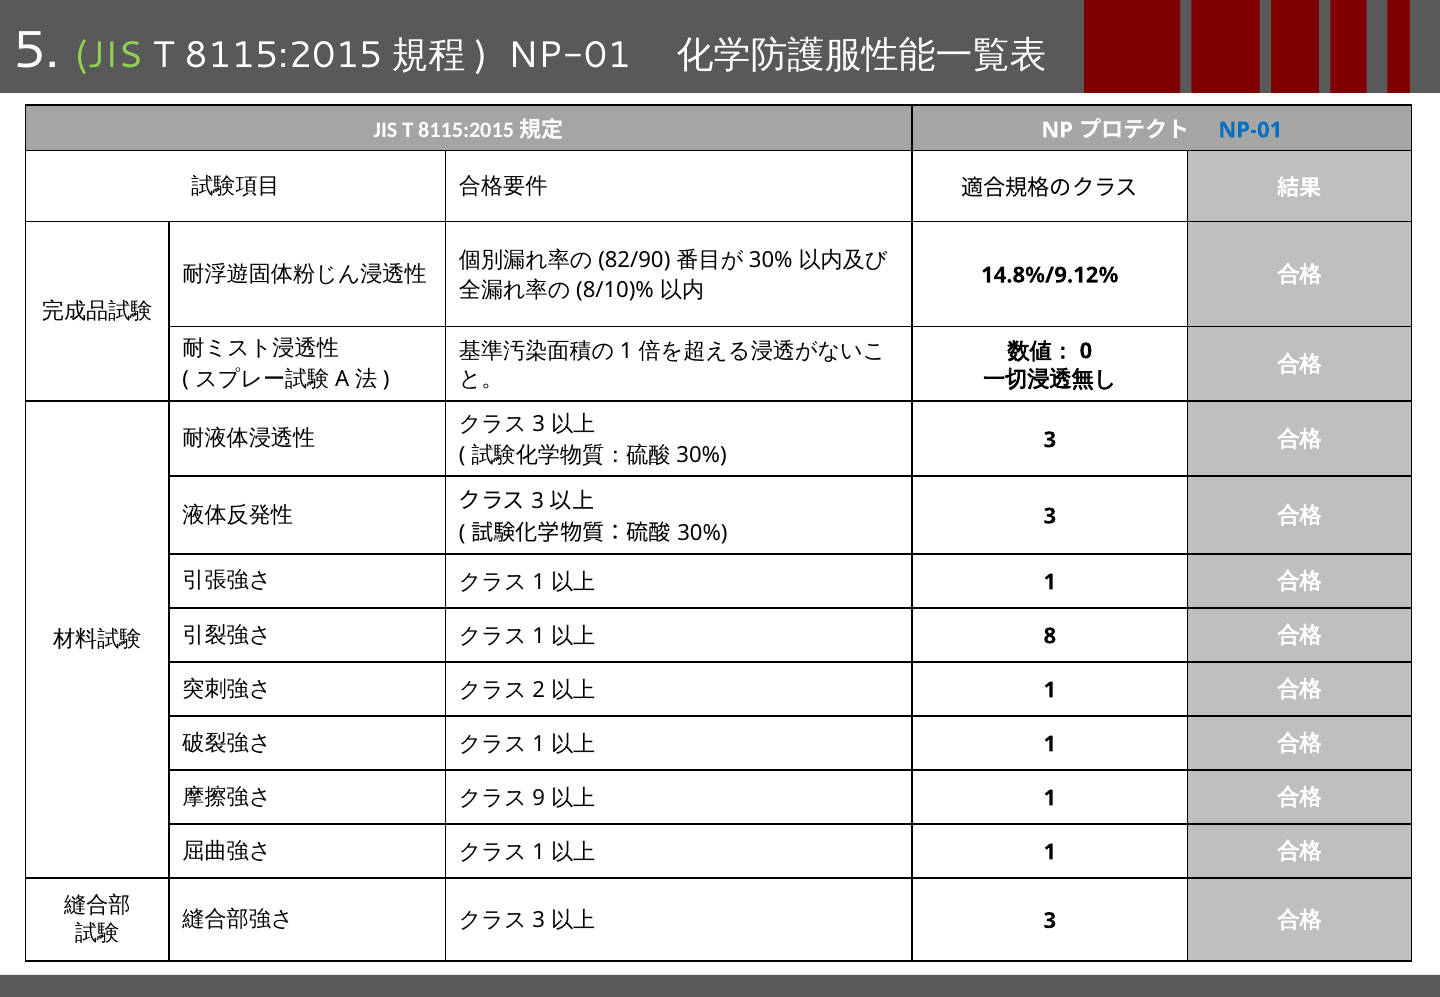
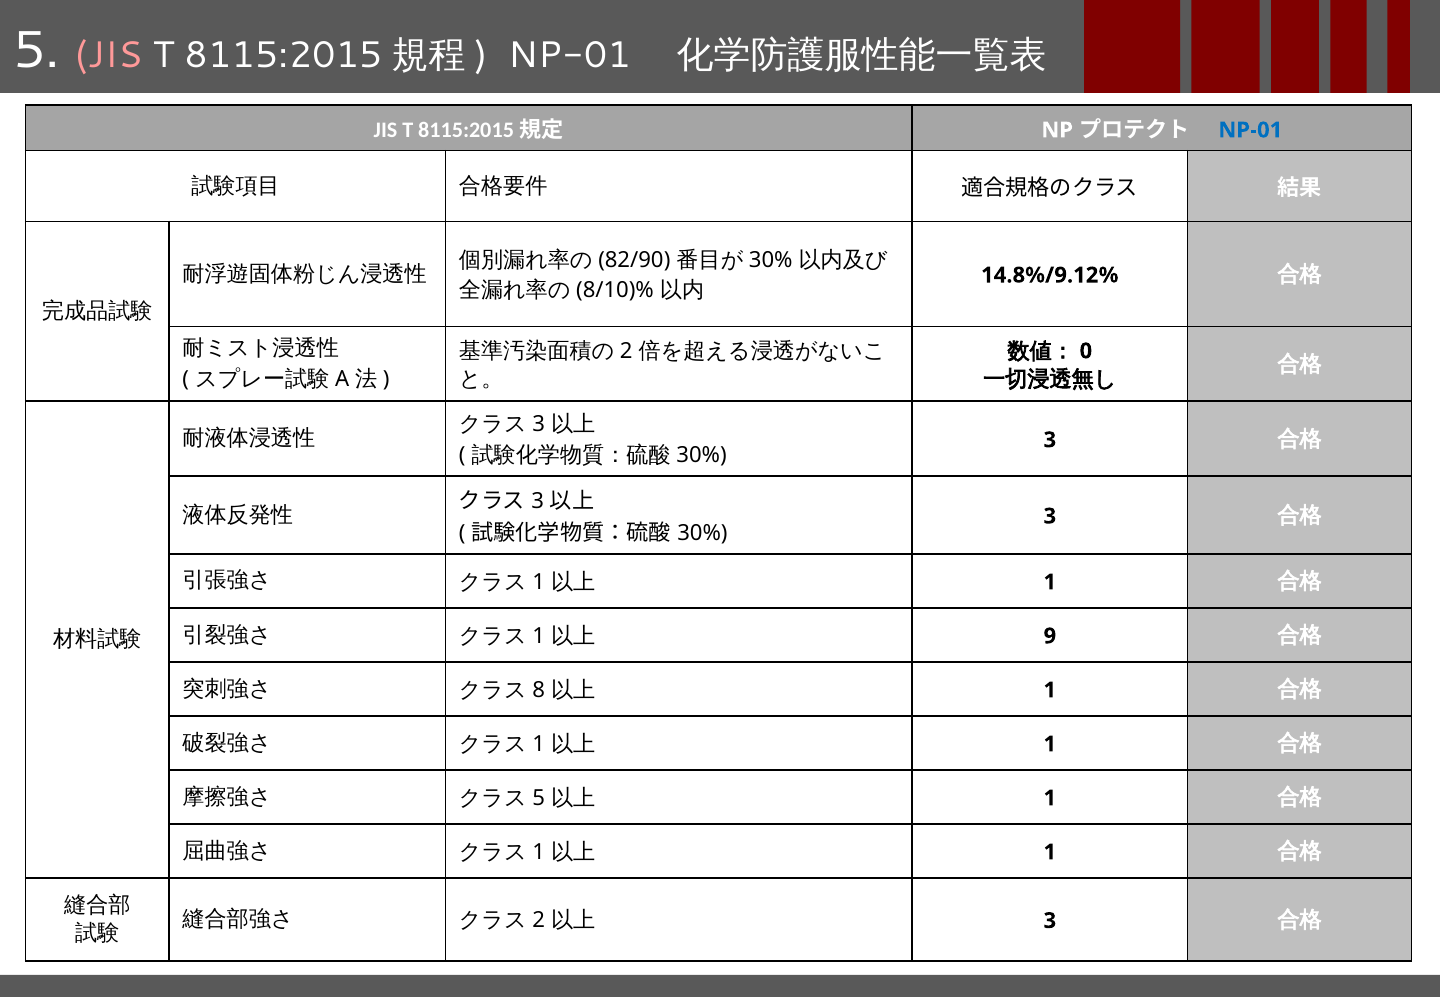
JIS at (108, 55) colour: light green -> pink
1 at (626, 351): 1 -> 2
8: 8 -> 9
2: 2 -> 8
9 at (539, 798): 9 -> 5
3 at (539, 921): 3 -> 2
